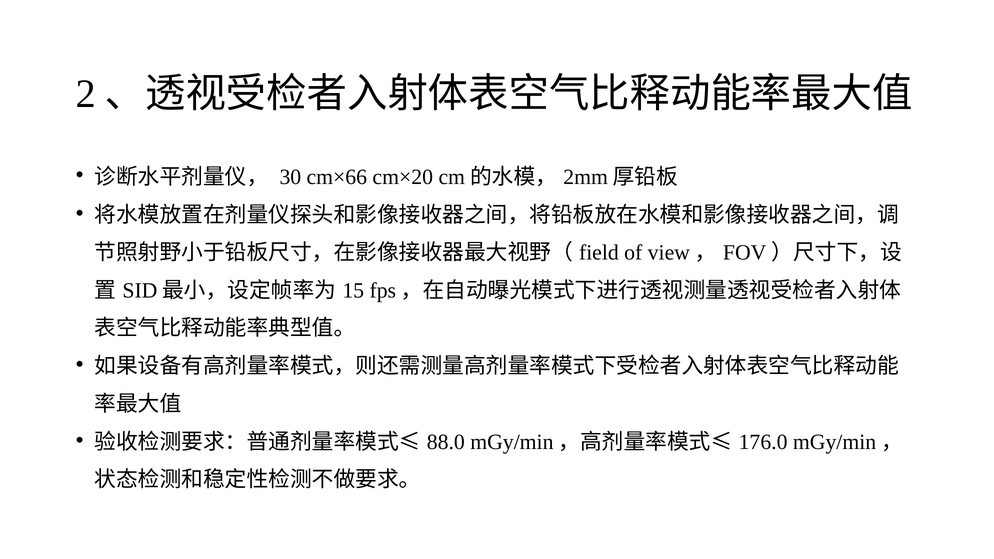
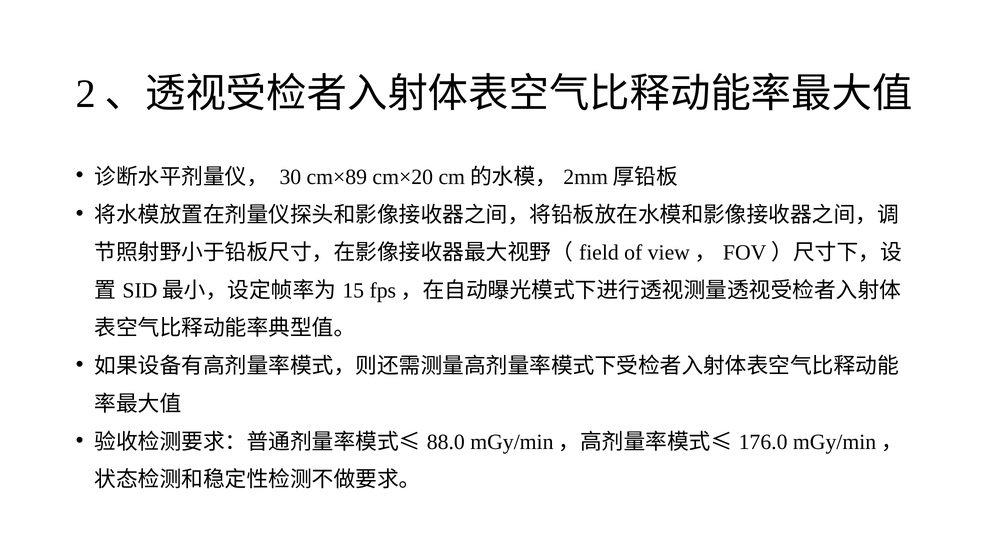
cm×66: cm×66 -> cm×89
